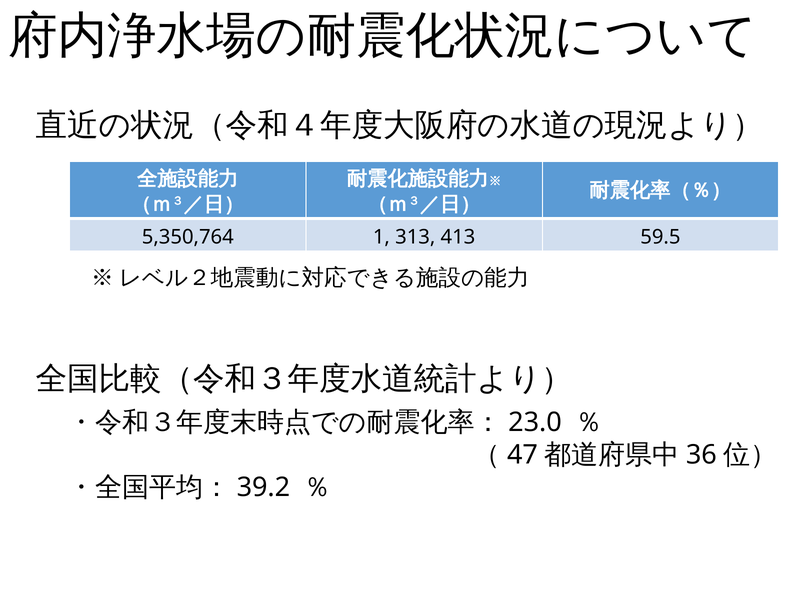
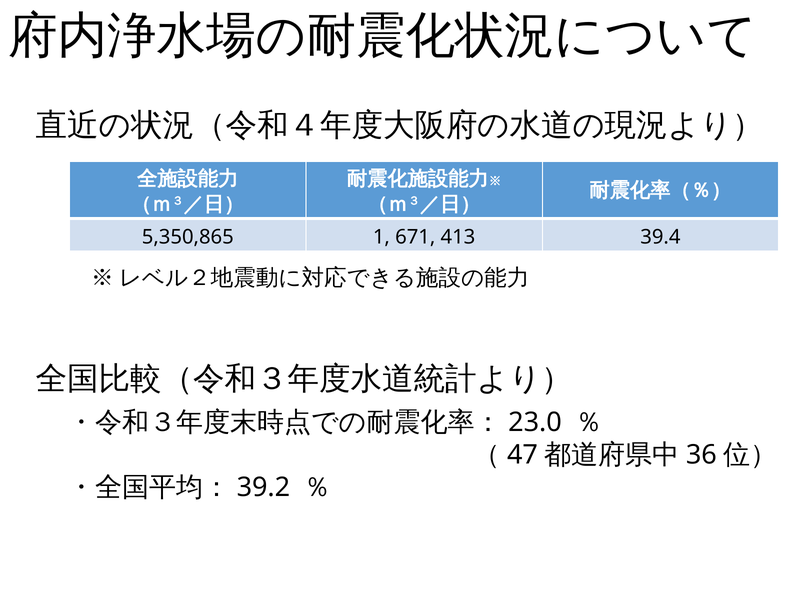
5,350,764: 5,350,764 -> 5,350,865
313: 313 -> 671
59.5: 59.5 -> 39.4
